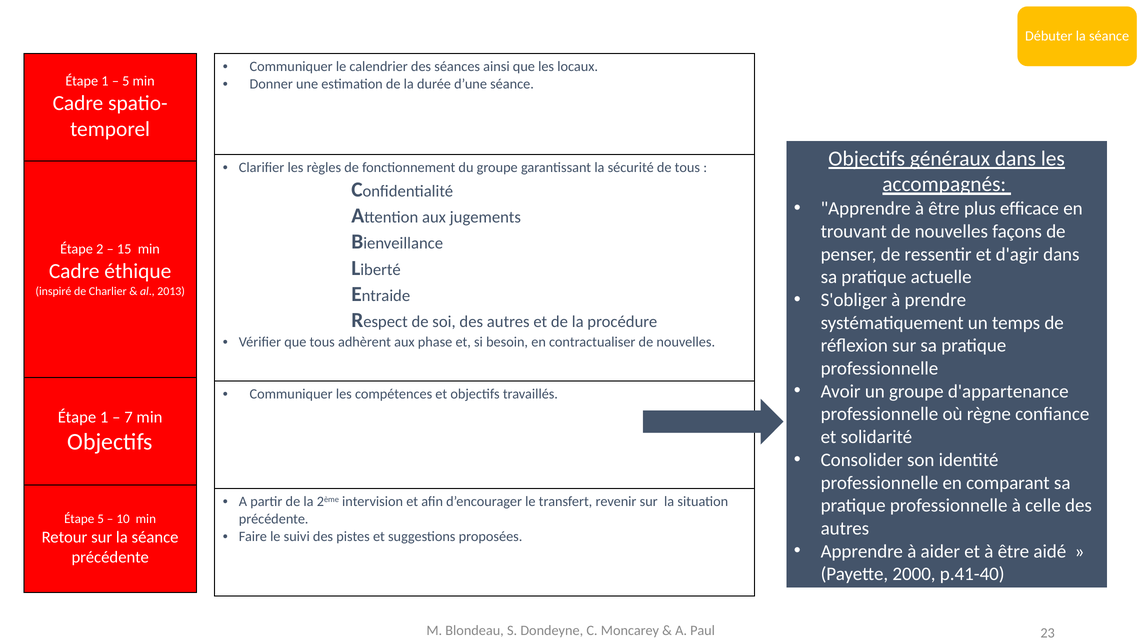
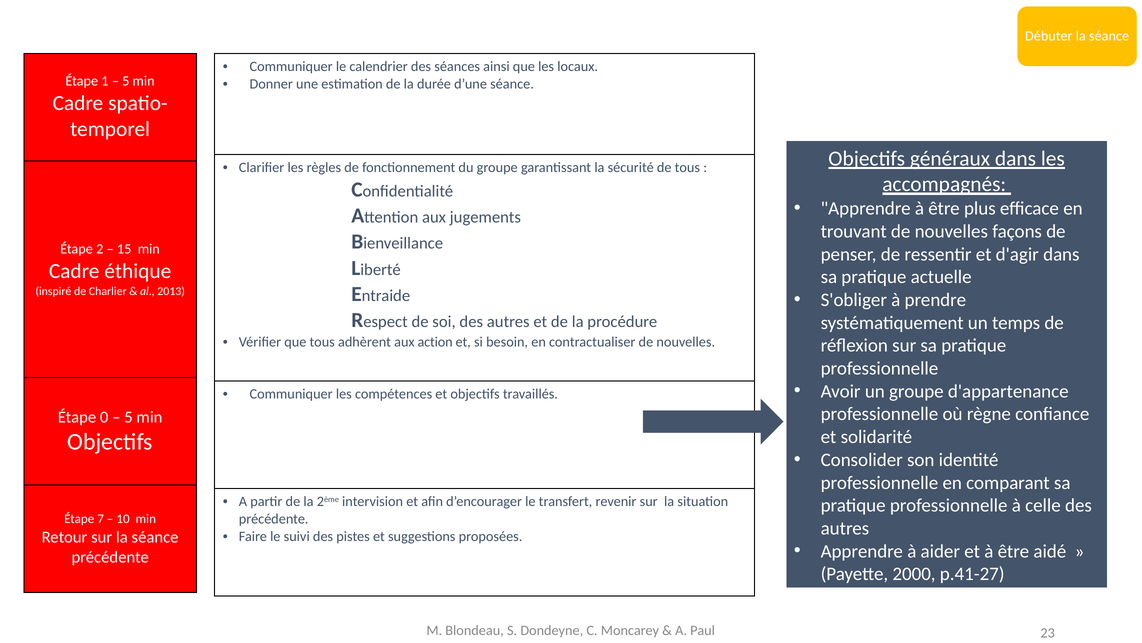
phase: phase -> action
1 at (104, 417): 1 -> 0
7 at (129, 417): 7 -> 5
Étape 5: 5 -> 7
p.41-40: p.41-40 -> p.41-27
